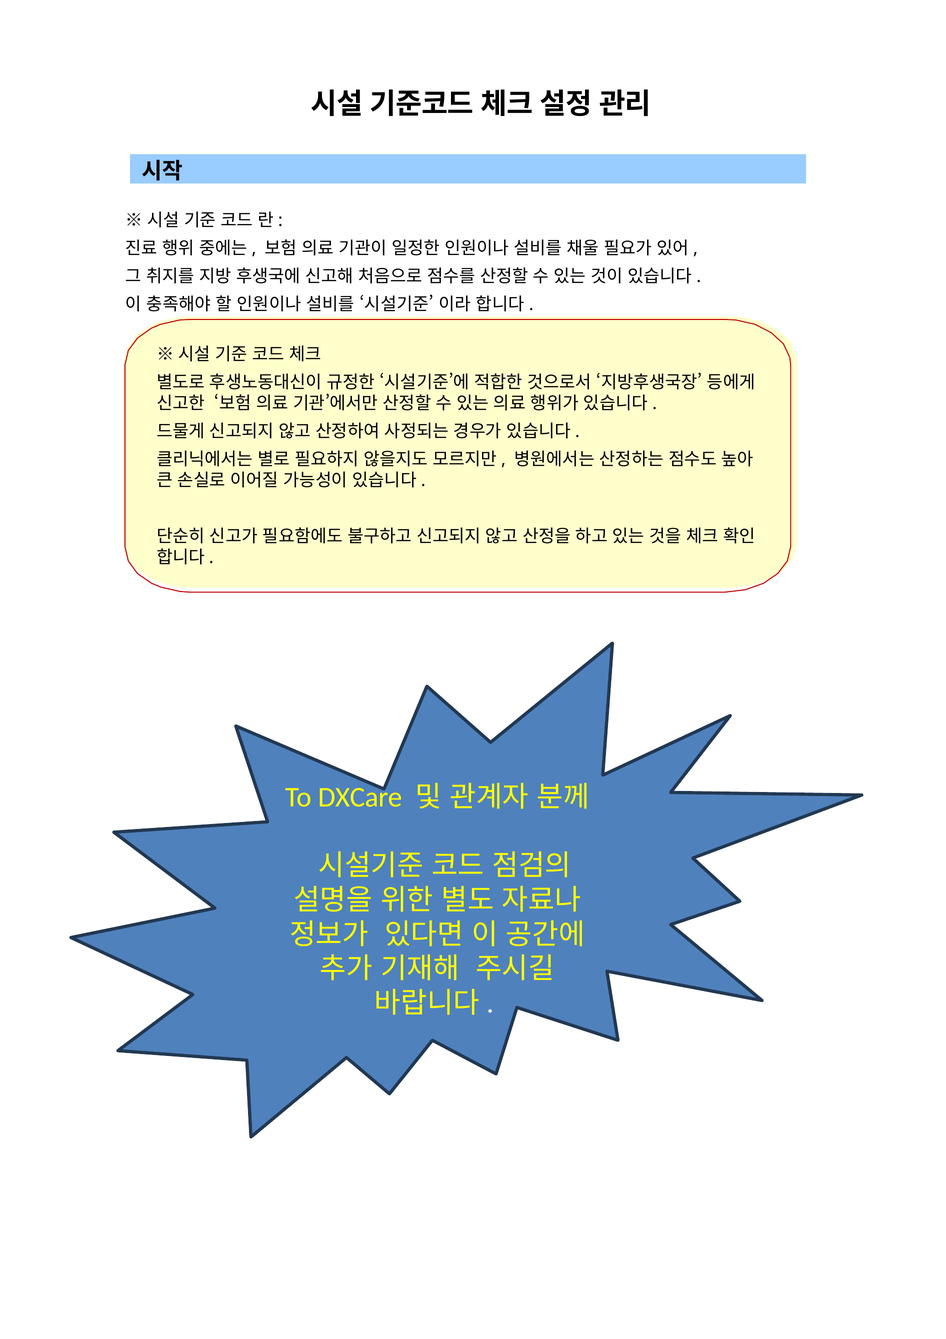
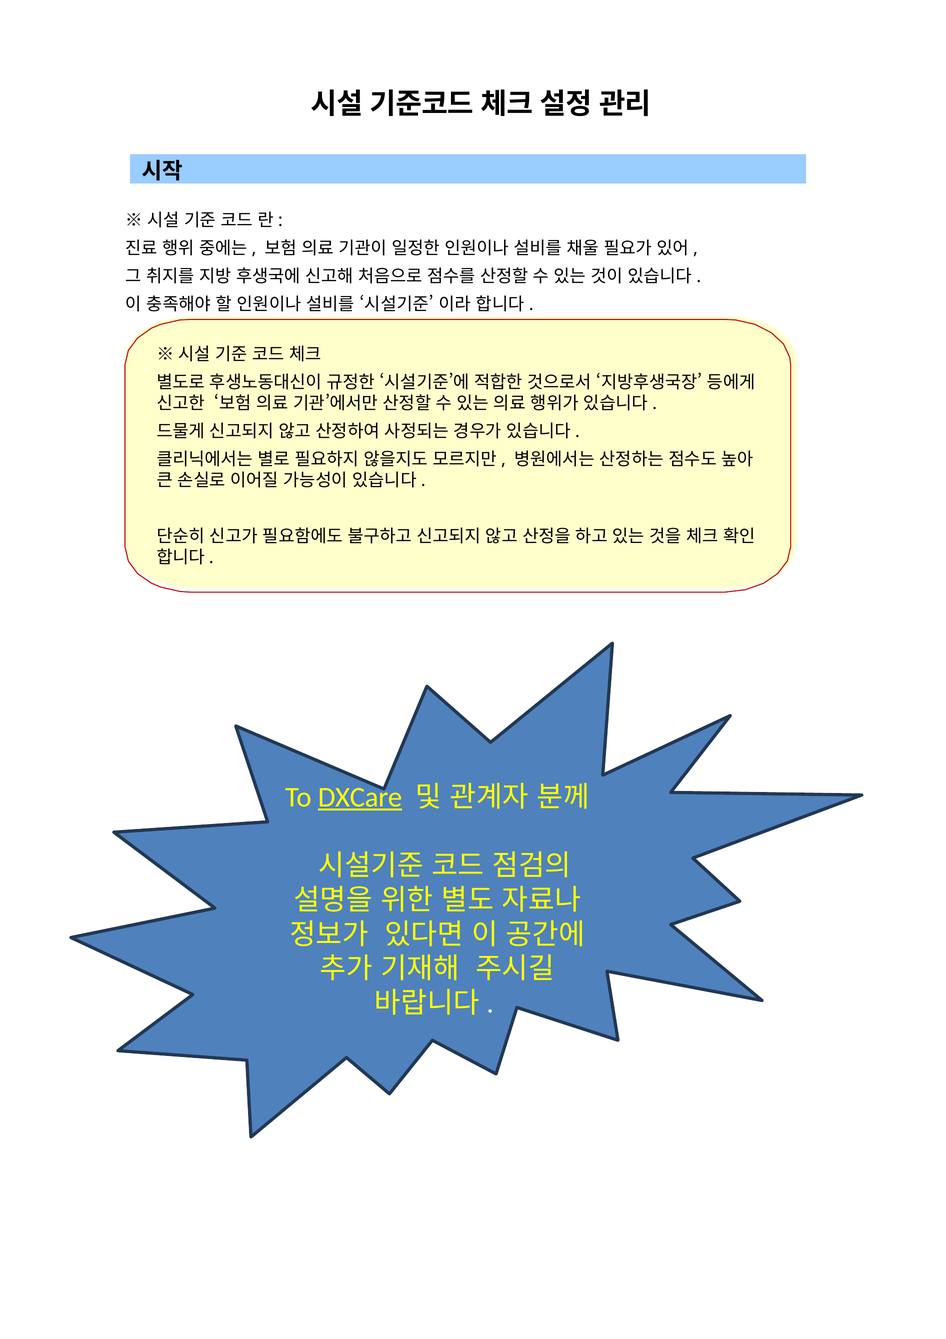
DXCare underline: none -> present
